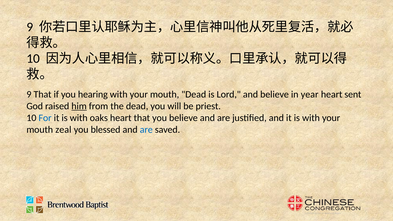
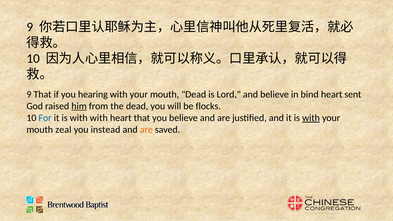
year: year -> bind
priest: priest -> flocks
with oaks: oaks -> with
with at (311, 118) underline: none -> present
blessed: blessed -> instead
are at (146, 130) colour: blue -> orange
